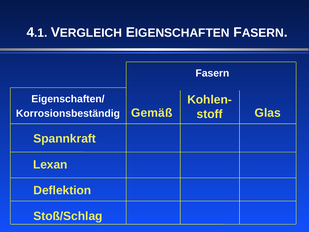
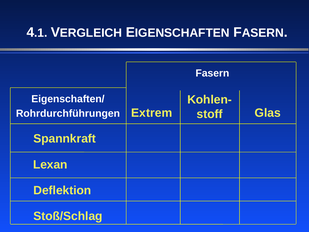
Gemäß: Gemäß -> Extrem
Korrosionsbeständig: Korrosionsbeständig -> Rohrdurchführungen
